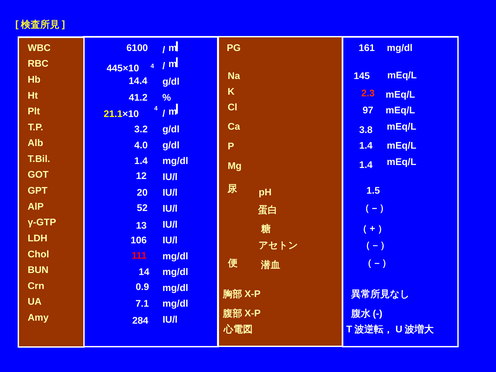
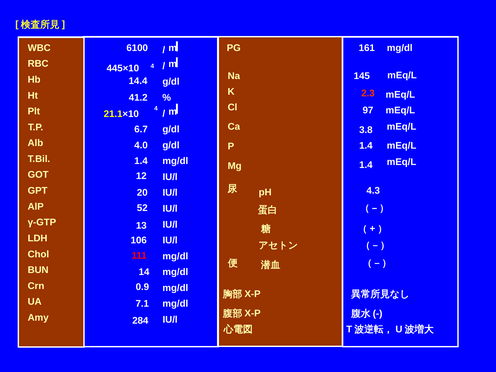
3.2: 3.2 -> 6.7
1.5: 1.5 -> 4.3
